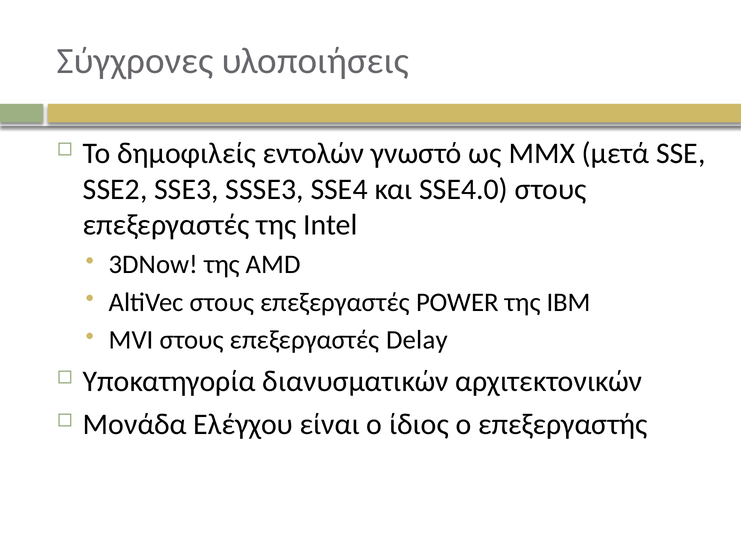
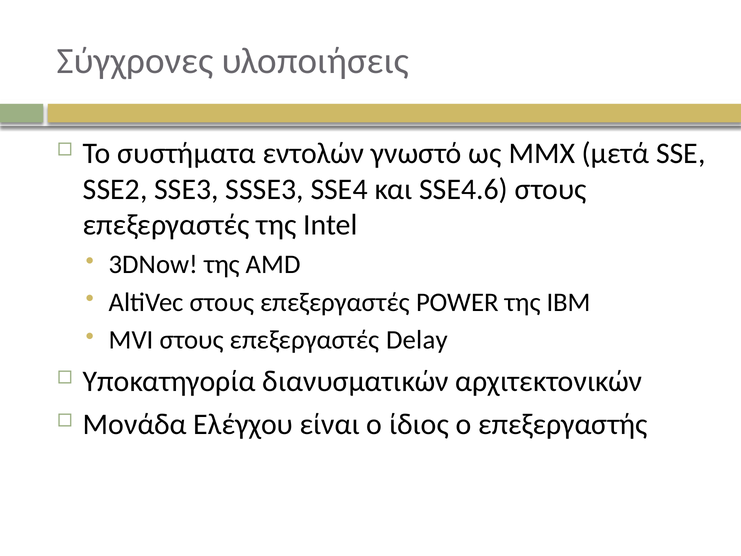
δημοφιλείς: δημοφιλείς -> συστήματα
SSE4.0: SSE4.0 -> SSE4.6
